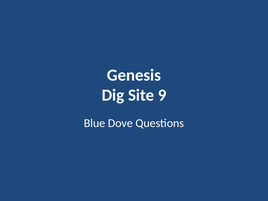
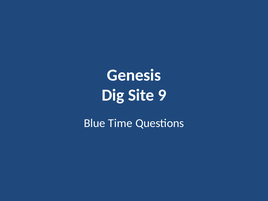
Dove: Dove -> Time
